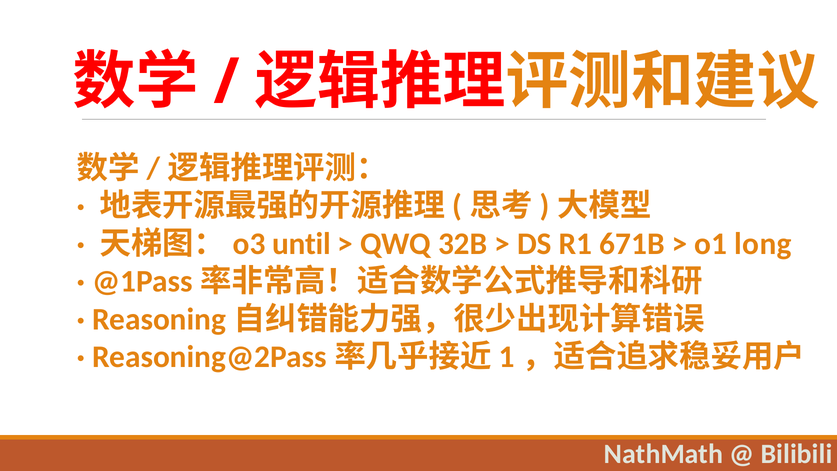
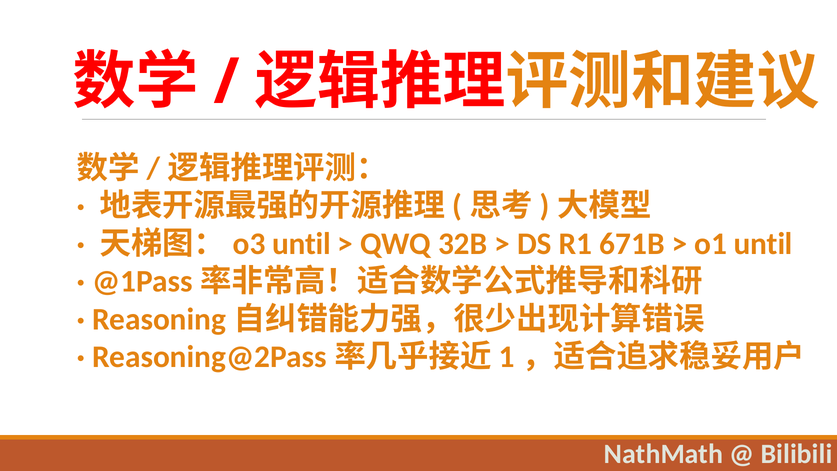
o1 long: long -> until
